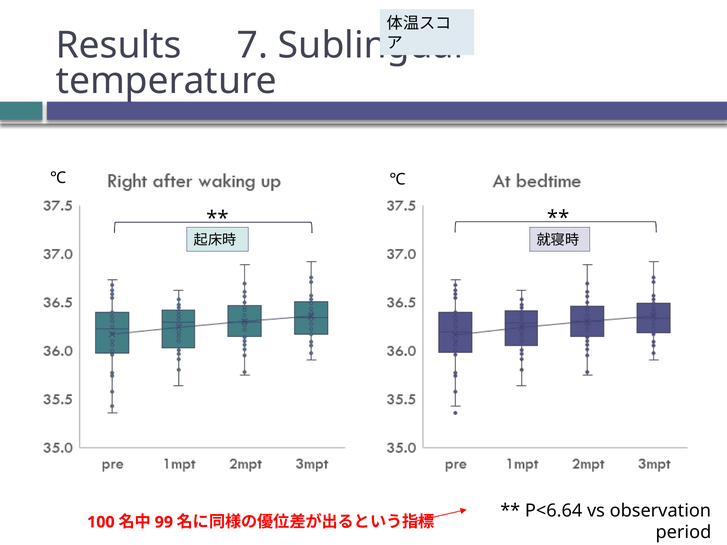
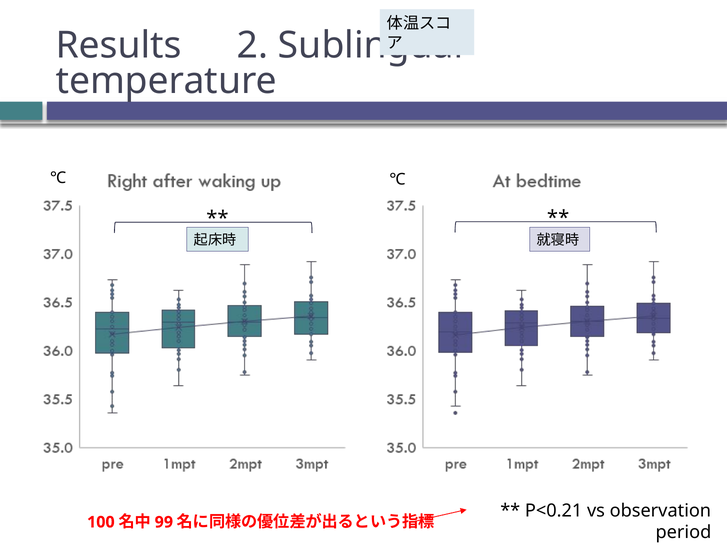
7: 7 -> 2
P<6.64: P<6.64 -> P<0.21
